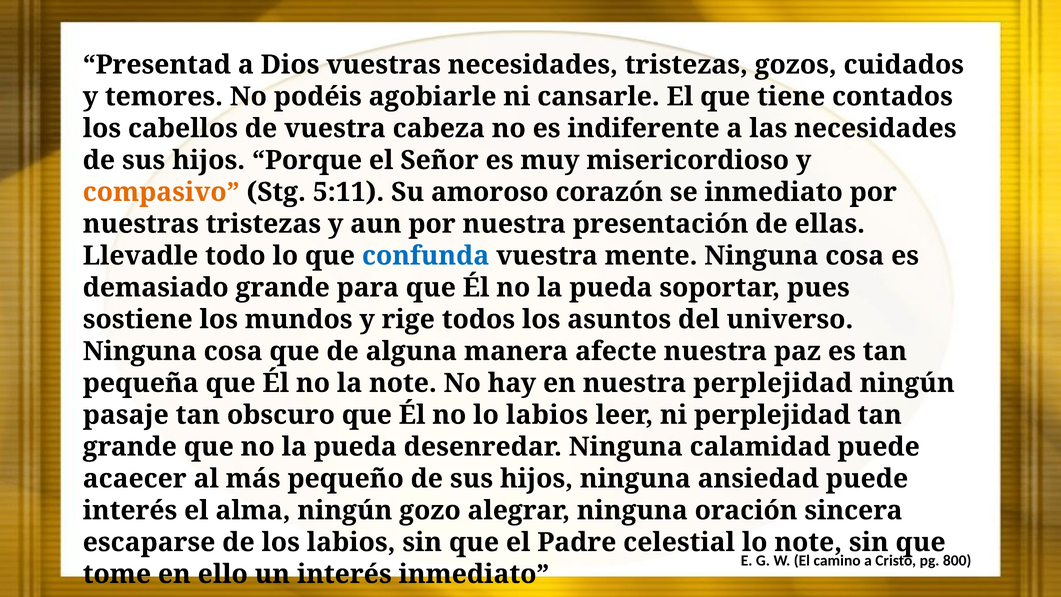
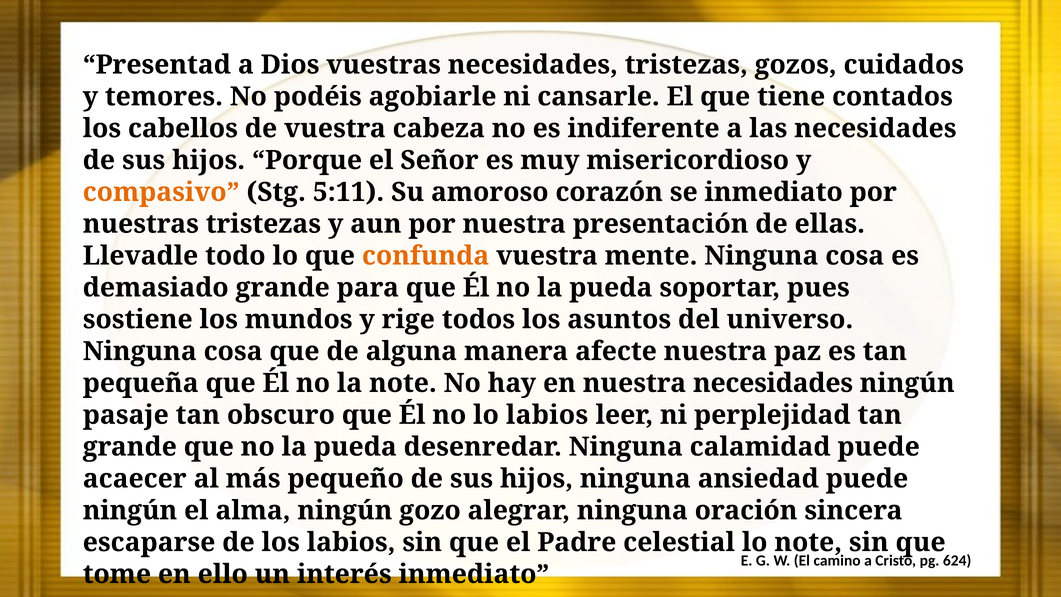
confunda colour: blue -> orange
nuestra perplejidad: perplejidad -> necesidades
interés at (130, 510): interés -> ningún
800: 800 -> 624
